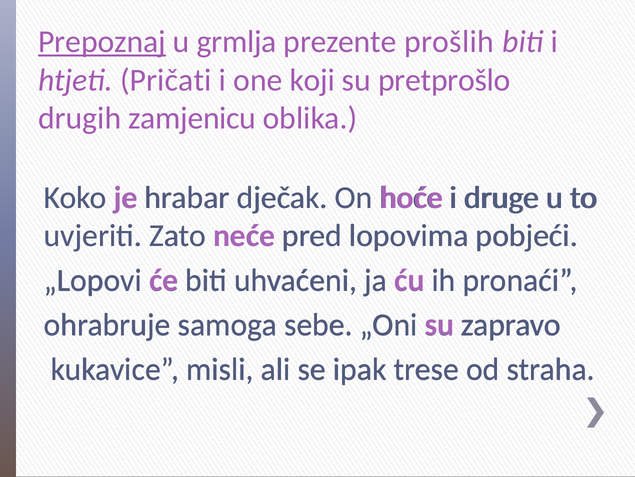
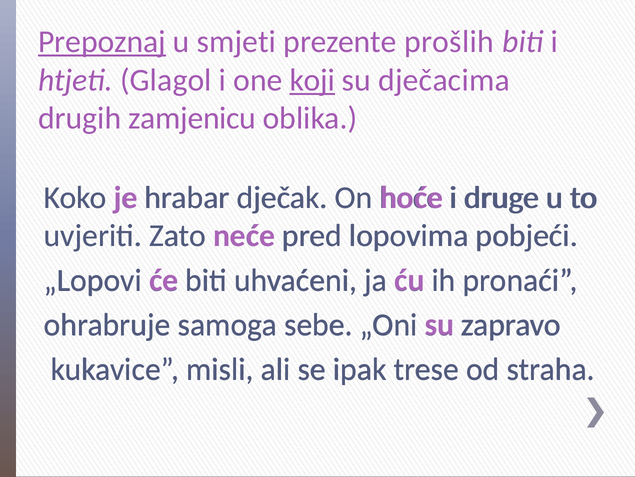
grmlja: grmlja -> smjeti
Pričati: Pričati -> Glagol
koji underline: none -> present
pretprošlo: pretprošlo -> dječacima
